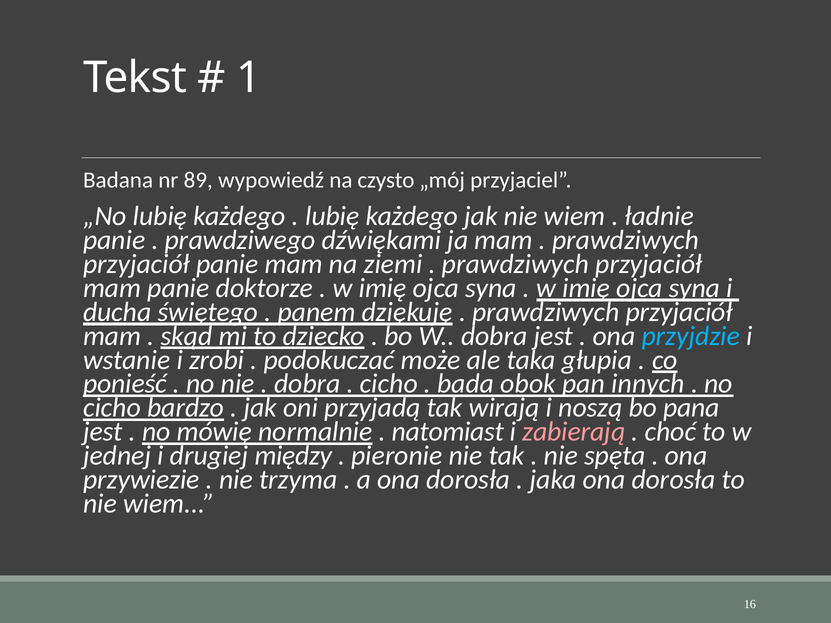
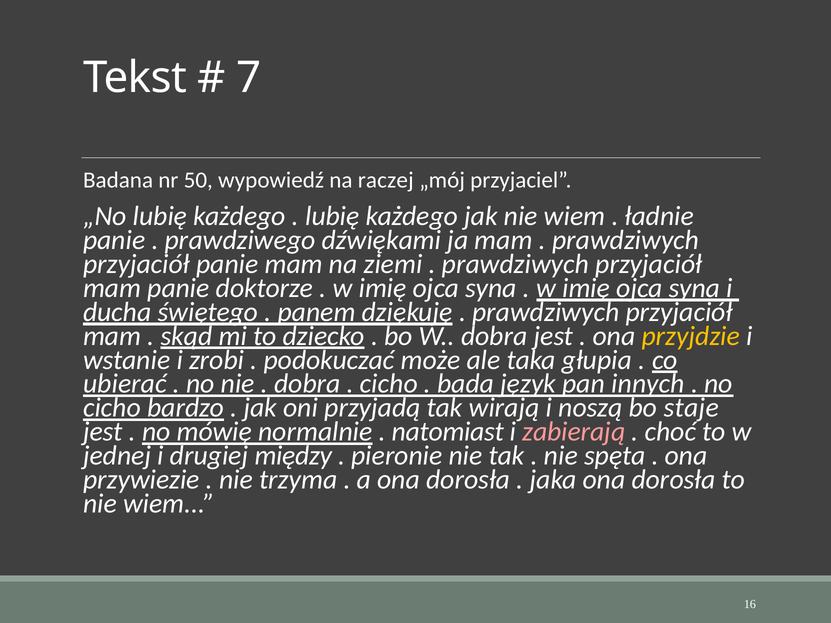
1: 1 -> 7
89: 89 -> 50
czysto: czysto -> raczej
przyjdzie colour: light blue -> yellow
ponieść: ponieść -> ubierać
obok: obok -> język
pana: pana -> staje
